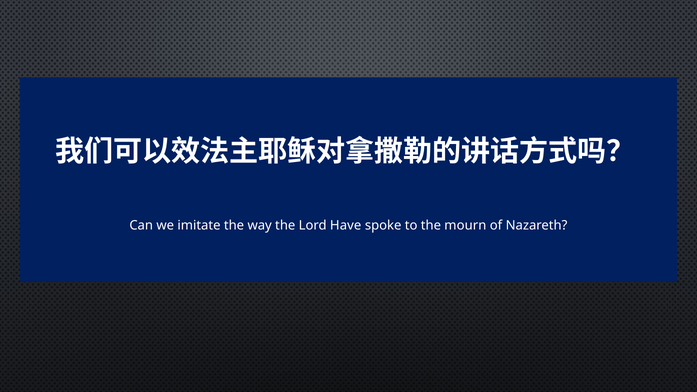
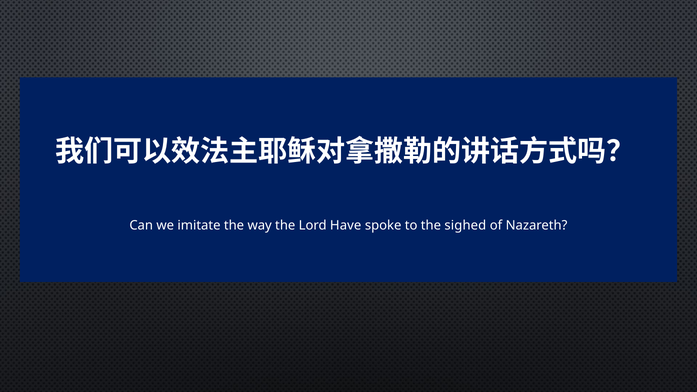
mourn: mourn -> sighed
